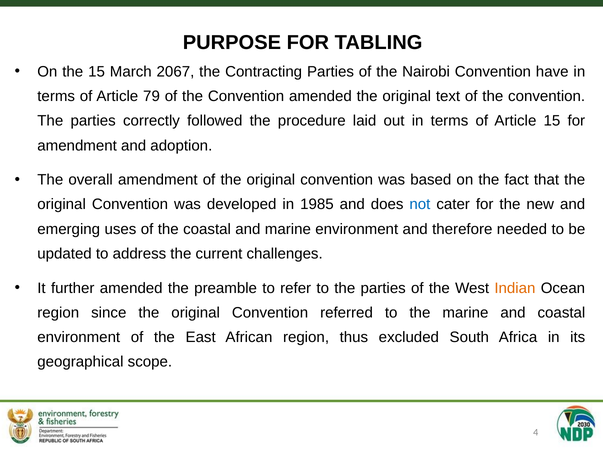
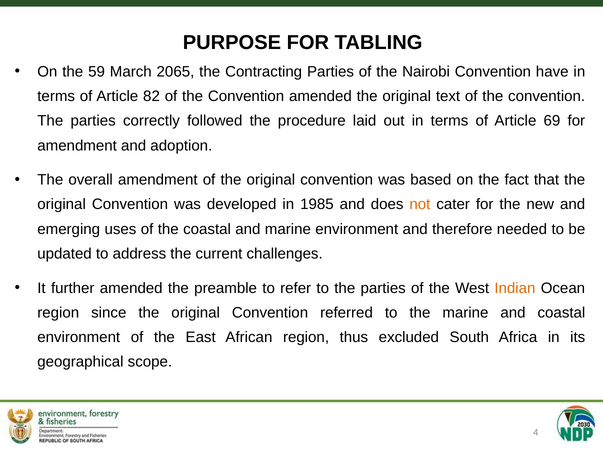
the 15: 15 -> 59
2067: 2067 -> 2065
79: 79 -> 82
Article 15: 15 -> 69
not colour: blue -> orange
